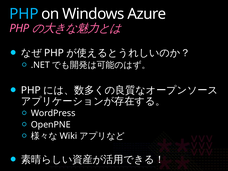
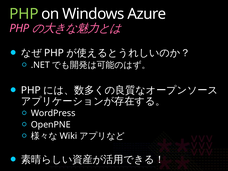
PHP at (24, 14) colour: light blue -> light green
